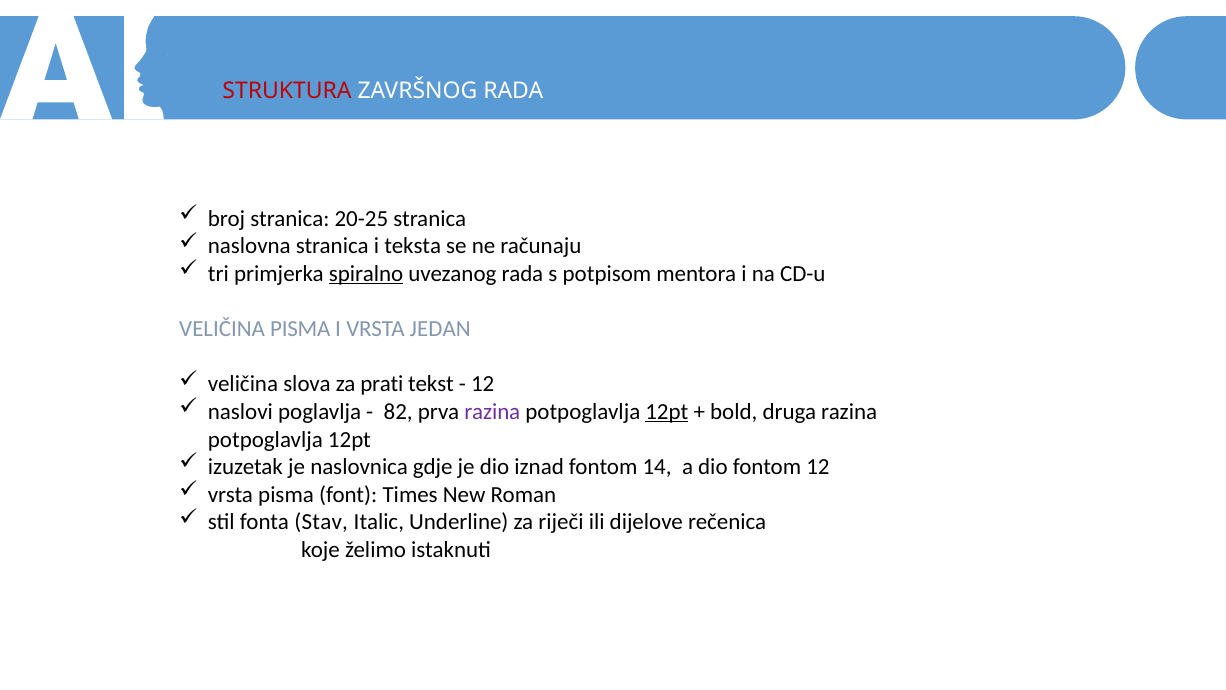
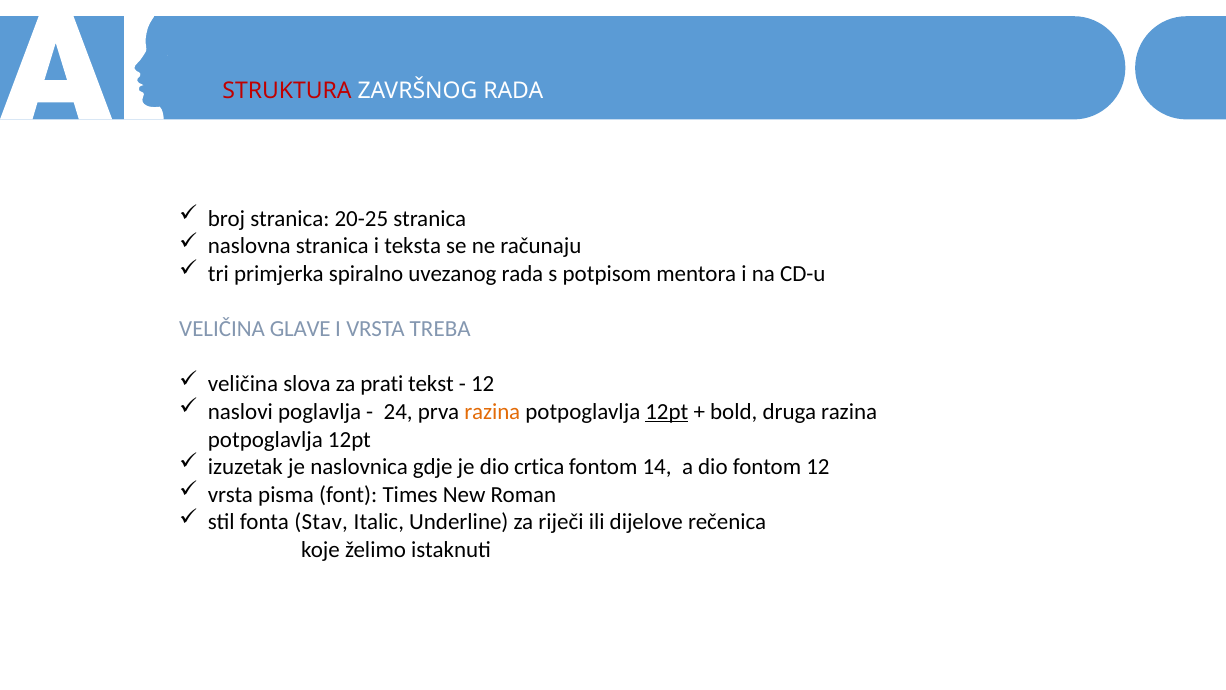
spiralno underline: present -> none
VELIČINA PISMA: PISMA -> GLAVE
JEDAN: JEDAN -> TREBA
82: 82 -> 24
razina at (492, 412) colour: purple -> orange
iznad: iznad -> crtica
